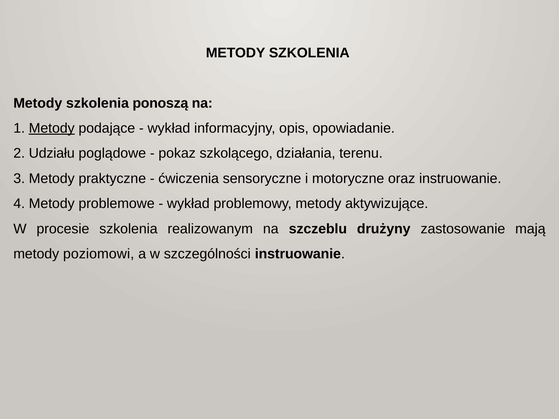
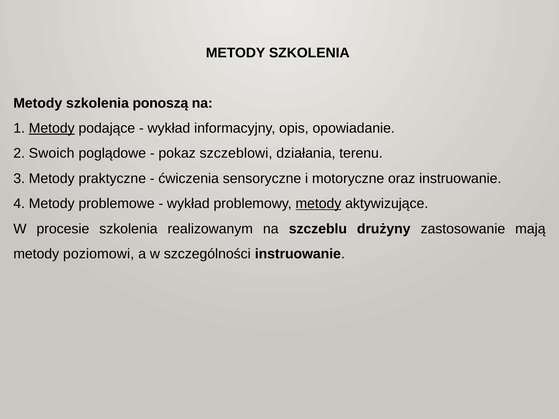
Udziału: Udziału -> Swoich
szkolącego: szkolącego -> szczeblowi
metody at (318, 204) underline: none -> present
